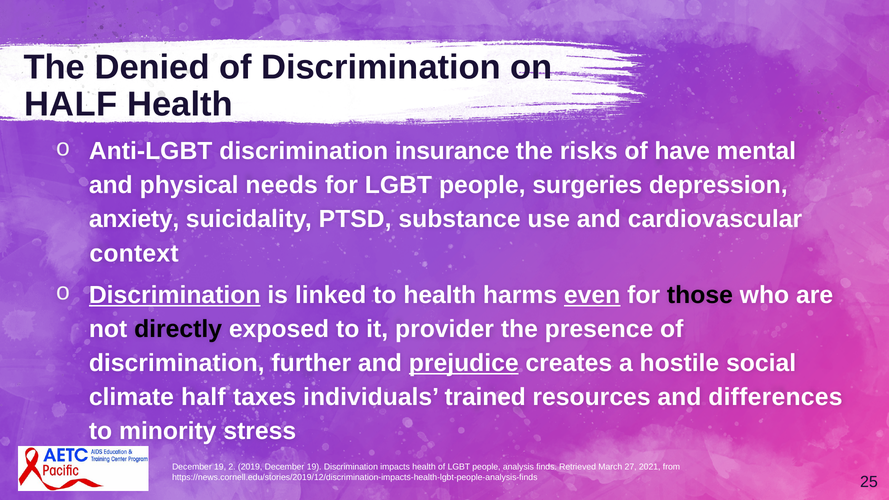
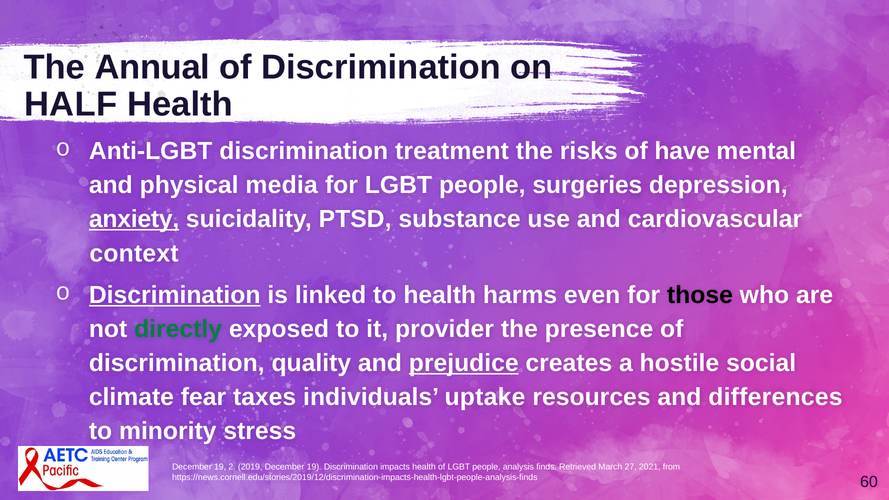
Denied: Denied -> Annual
insurance: insurance -> treatment
needs: needs -> media
anxiety underline: none -> present
even underline: present -> none
directly colour: black -> green
further: further -> quality
climate half: half -> fear
trained: trained -> uptake
25: 25 -> 60
